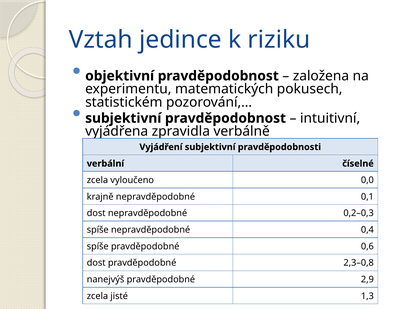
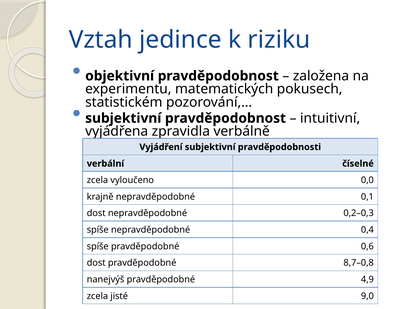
2,3–0,8: 2,3–0,8 -> 8,7–0,8
2,9: 2,9 -> 4,9
1,3: 1,3 -> 9,0
